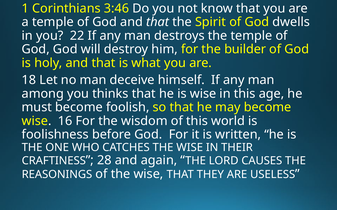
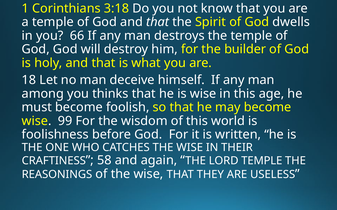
3:46: 3:46 -> 3:18
22: 22 -> 66
16: 16 -> 99
28: 28 -> 58
LORD CAUSES: CAUSES -> TEMPLE
